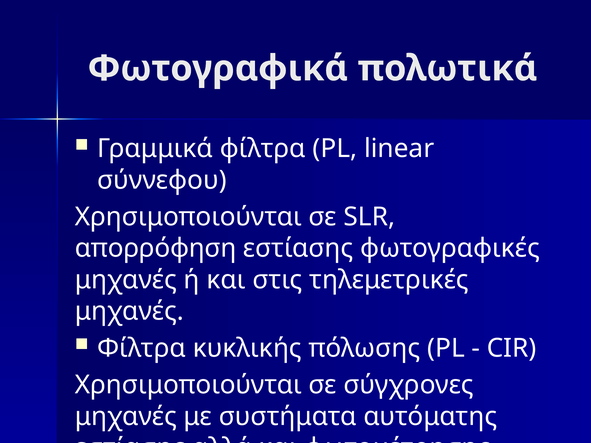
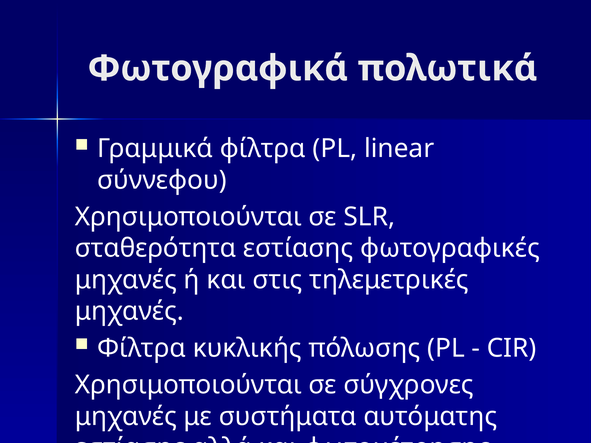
απορρόφηση: απορρόφηση -> σταθερότητα
